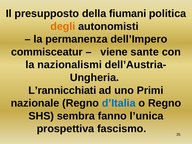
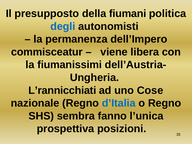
degli colour: orange -> blue
sante: sante -> libera
nazionalismi: nazionalismi -> fiumanissimi
Primi: Primi -> Cose
fascismo: fascismo -> posizioni
